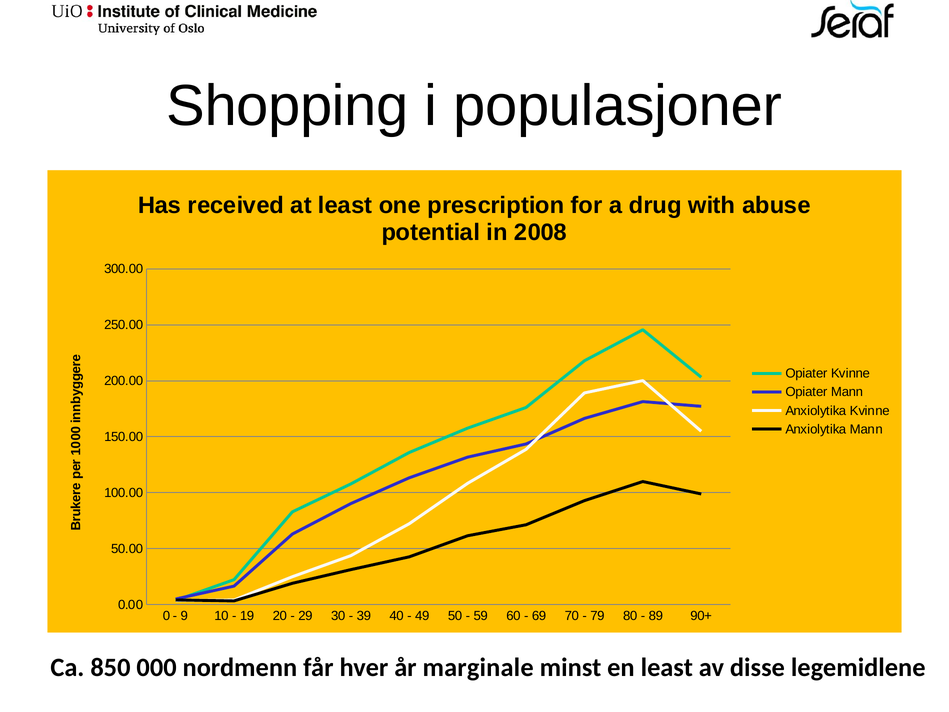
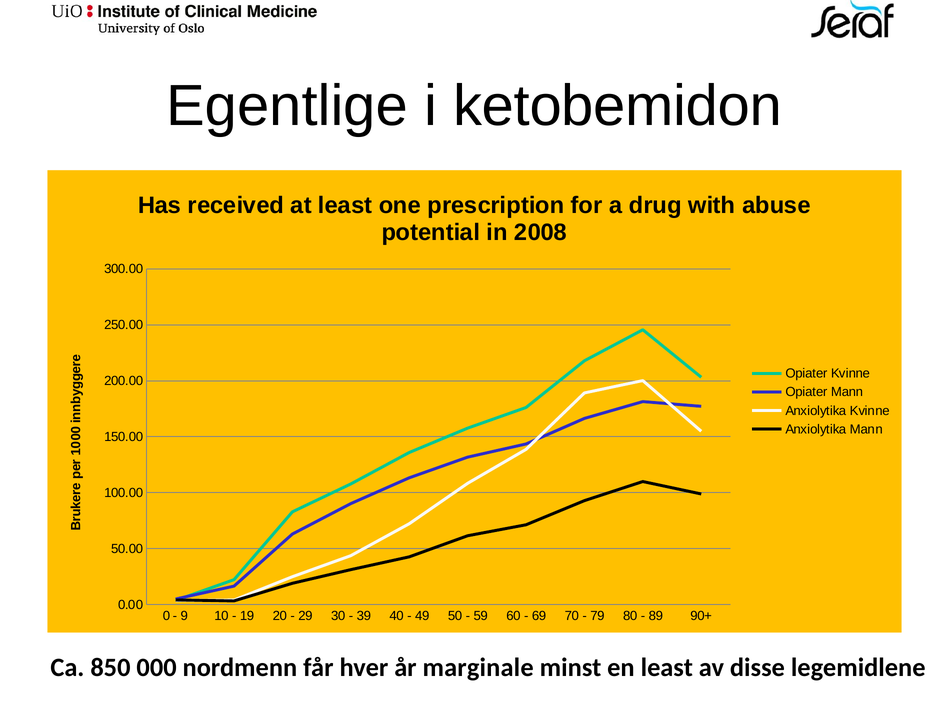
Shopping: Shopping -> Egentlige
populasjoner: populasjoner -> ketobemidon
